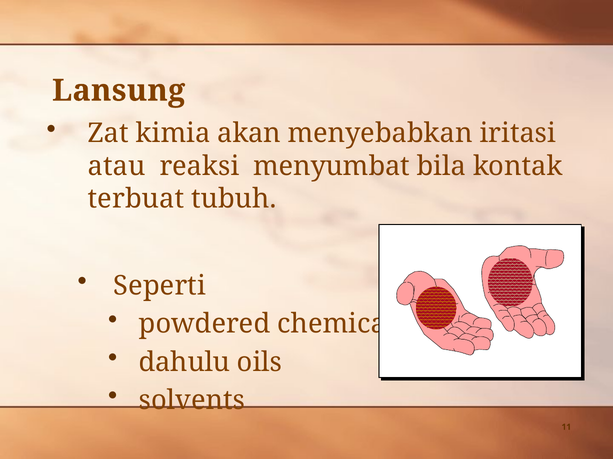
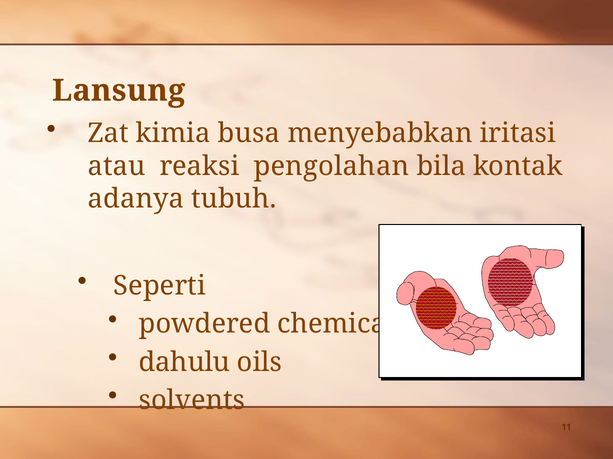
akan: akan -> busa
menyumbat: menyumbat -> pengolahan
terbuat: terbuat -> adanya
